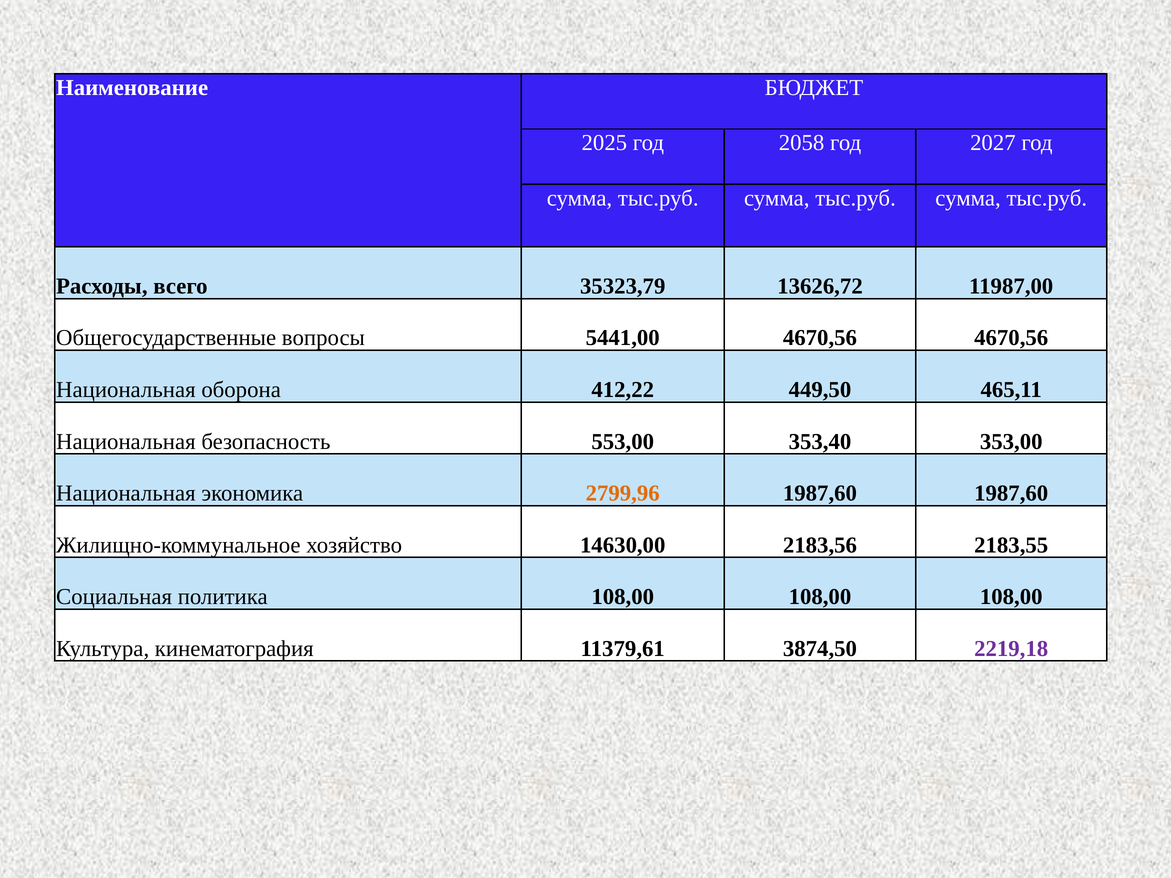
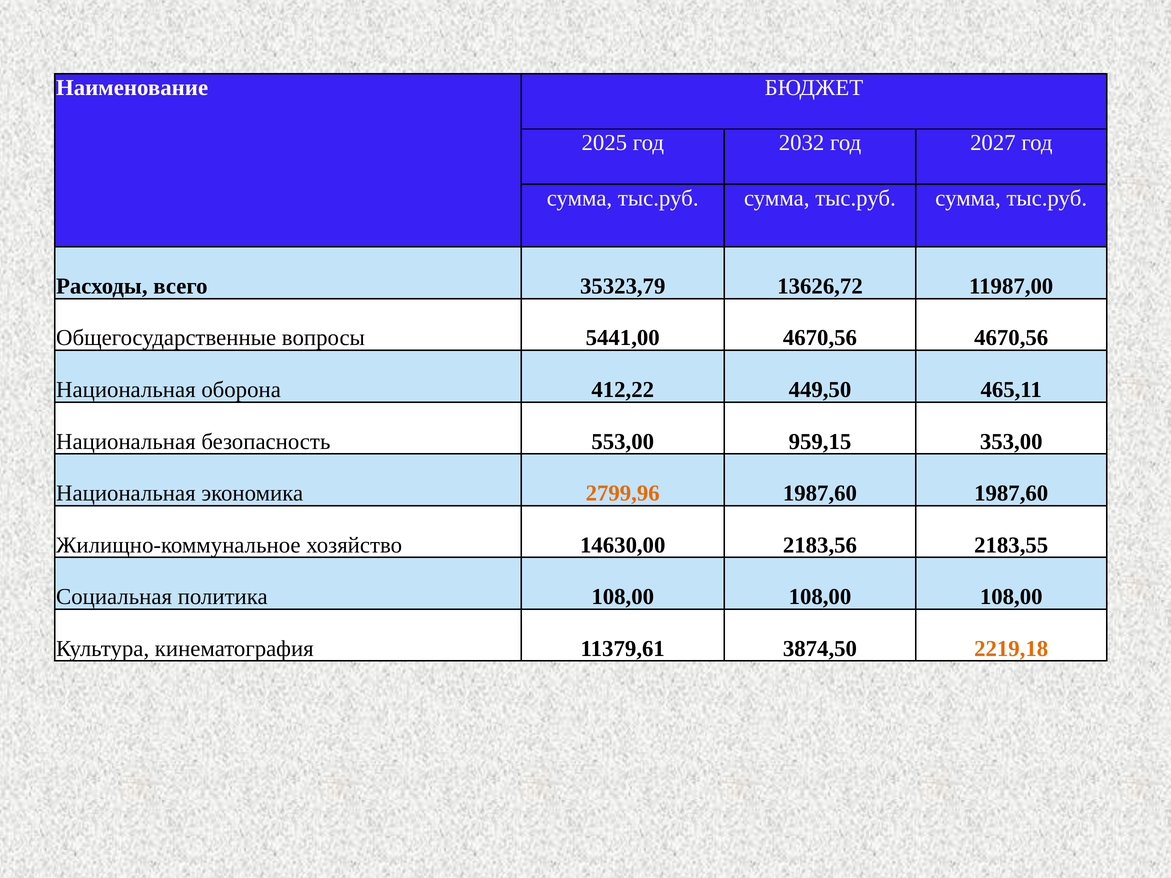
2058: 2058 -> 2032
353,40: 353,40 -> 959,15
2219,18 colour: purple -> orange
